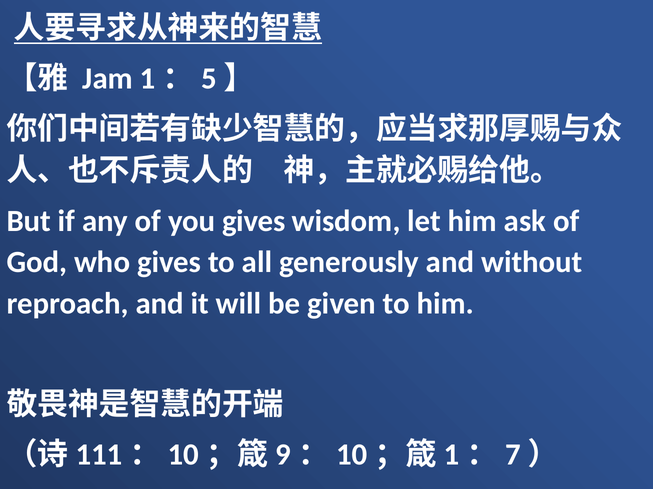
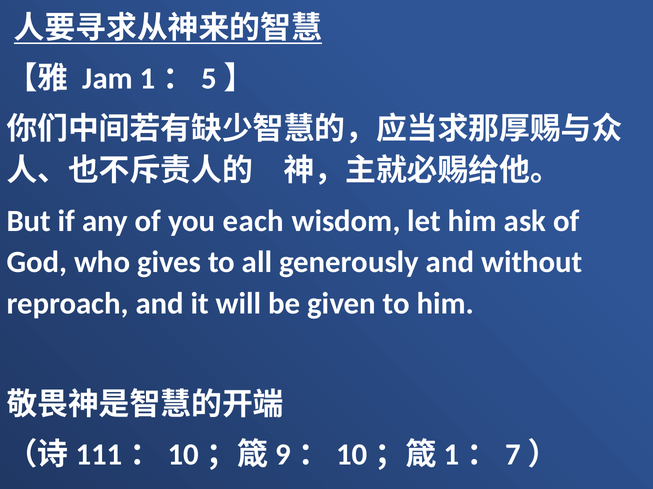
you gives: gives -> each
